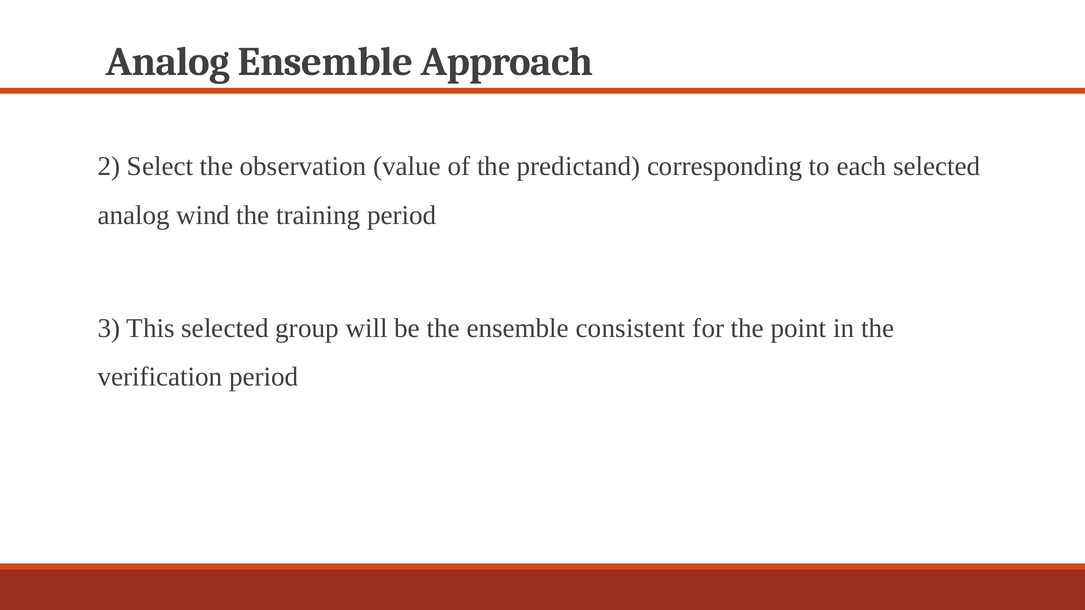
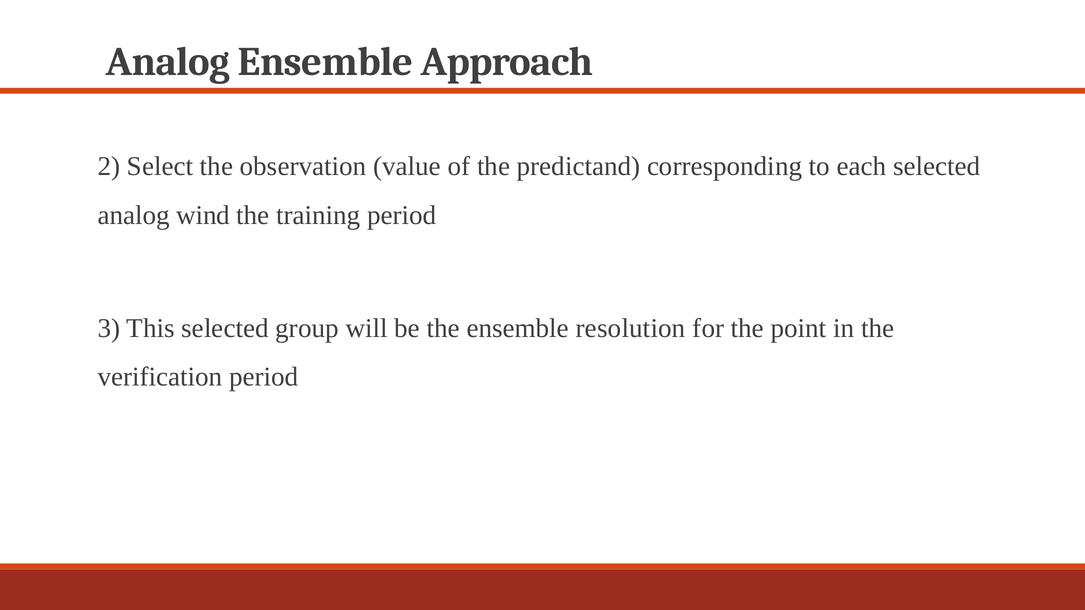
consistent: consistent -> resolution
